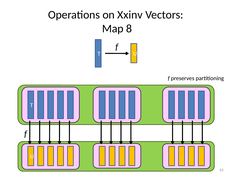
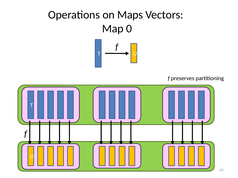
Xxinv: Xxinv -> Maps
8: 8 -> 0
